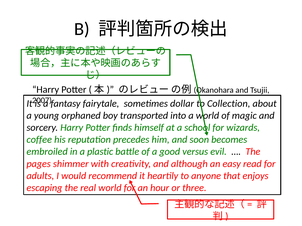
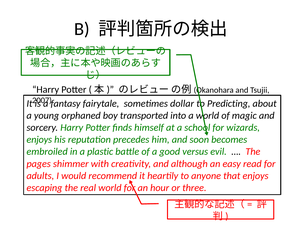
Collection: Collection -> Predicting
coffee at (39, 140): coffee -> enjoys
